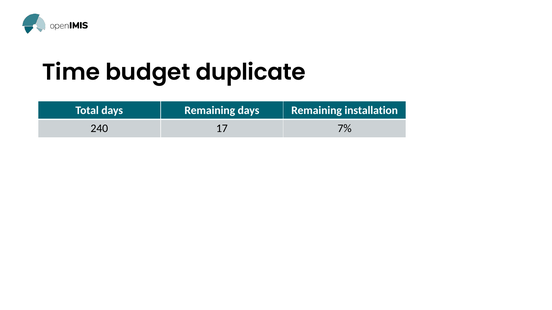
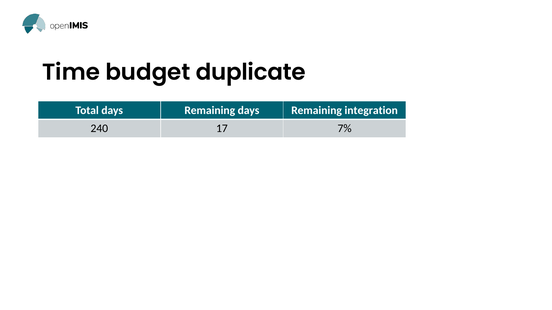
installation: installation -> integration
